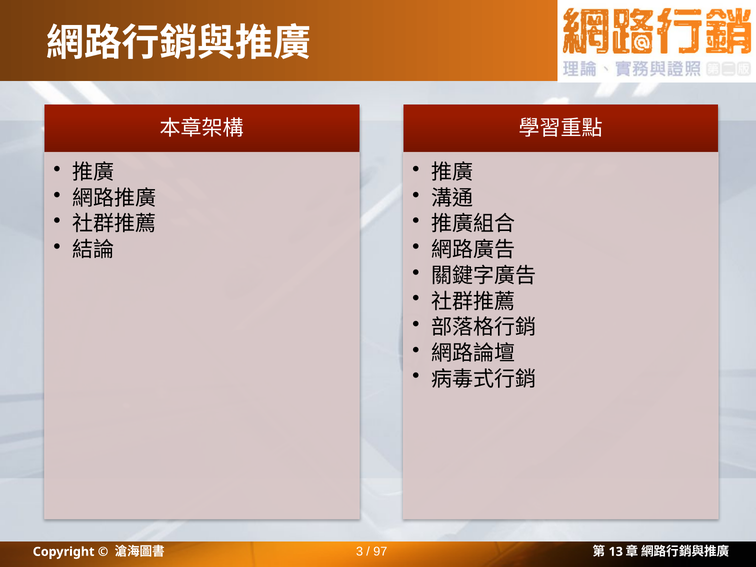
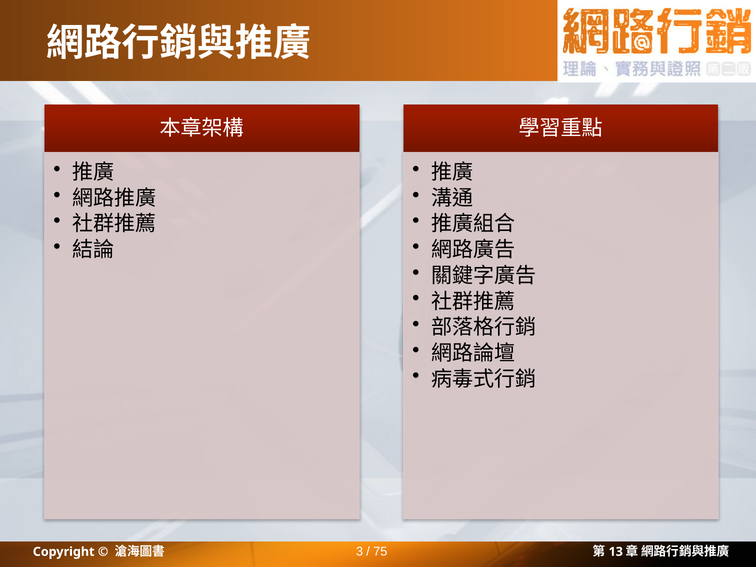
97: 97 -> 75
